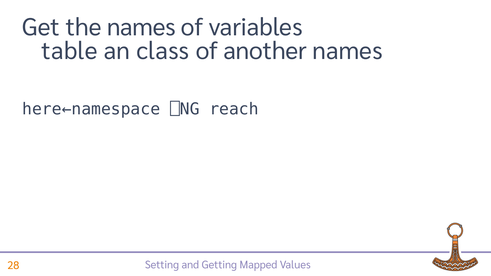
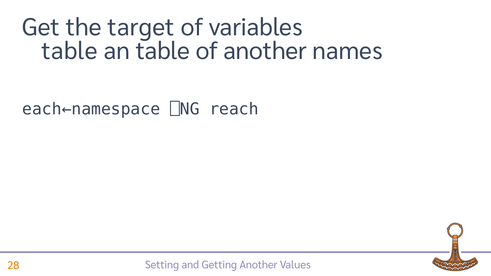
the names: names -> target
an class: class -> table
here←namespace: here←namespace -> each←namespace
Mapped at (258, 265): Mapped -> Another
